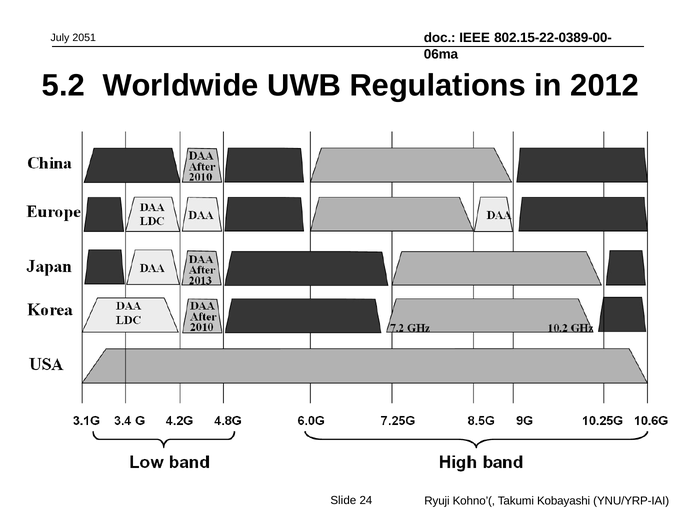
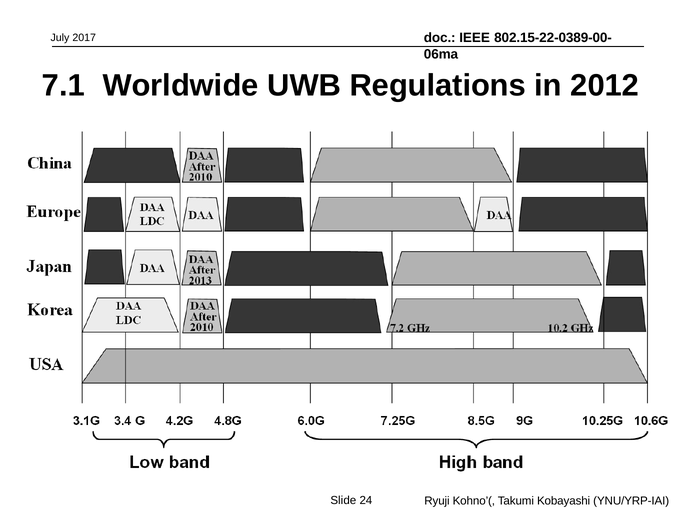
2051: 2051 -> 2017
5.2: 5.2 -> 7.1
